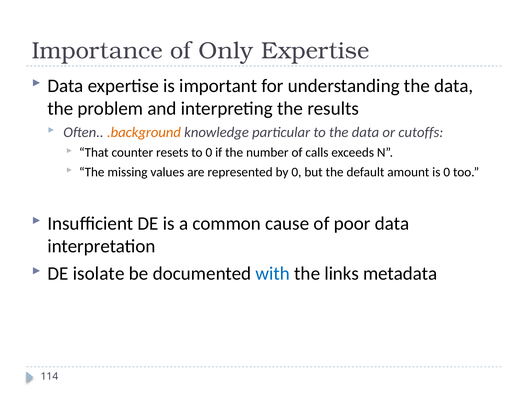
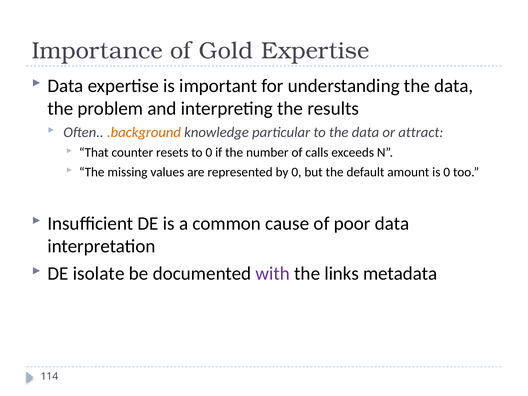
Only: Only -> Gold
cutoffs: cutoffs -> attract
with colour: blue -> purple
